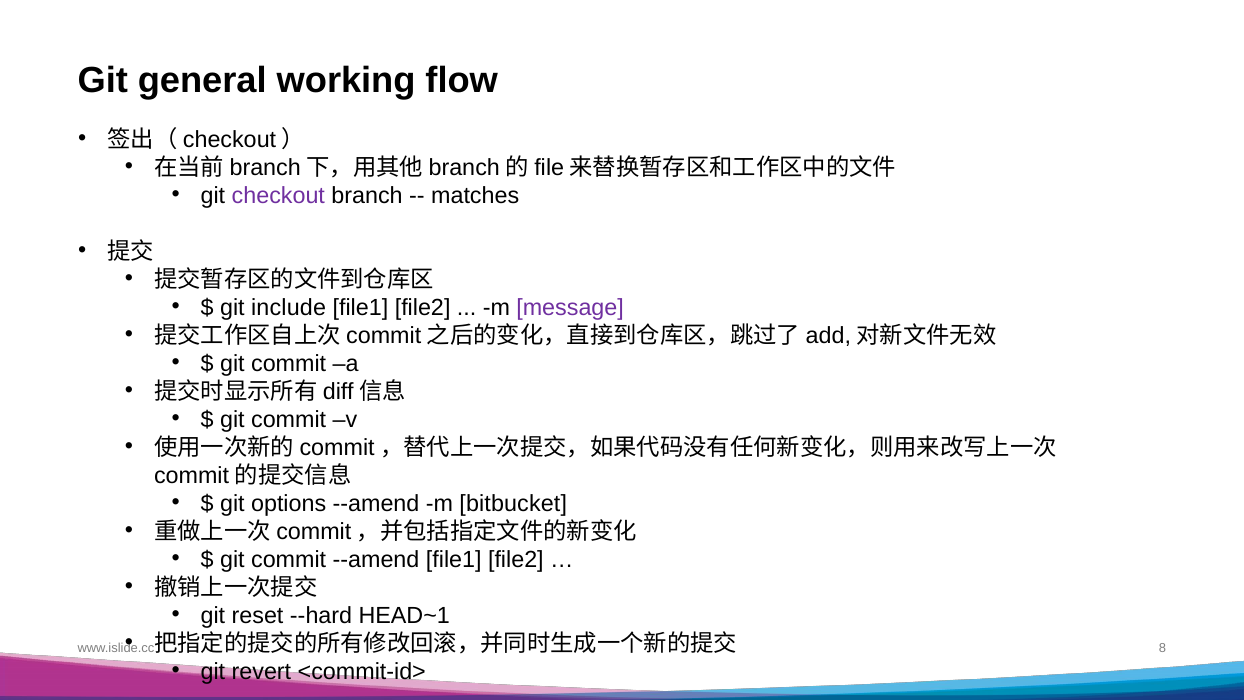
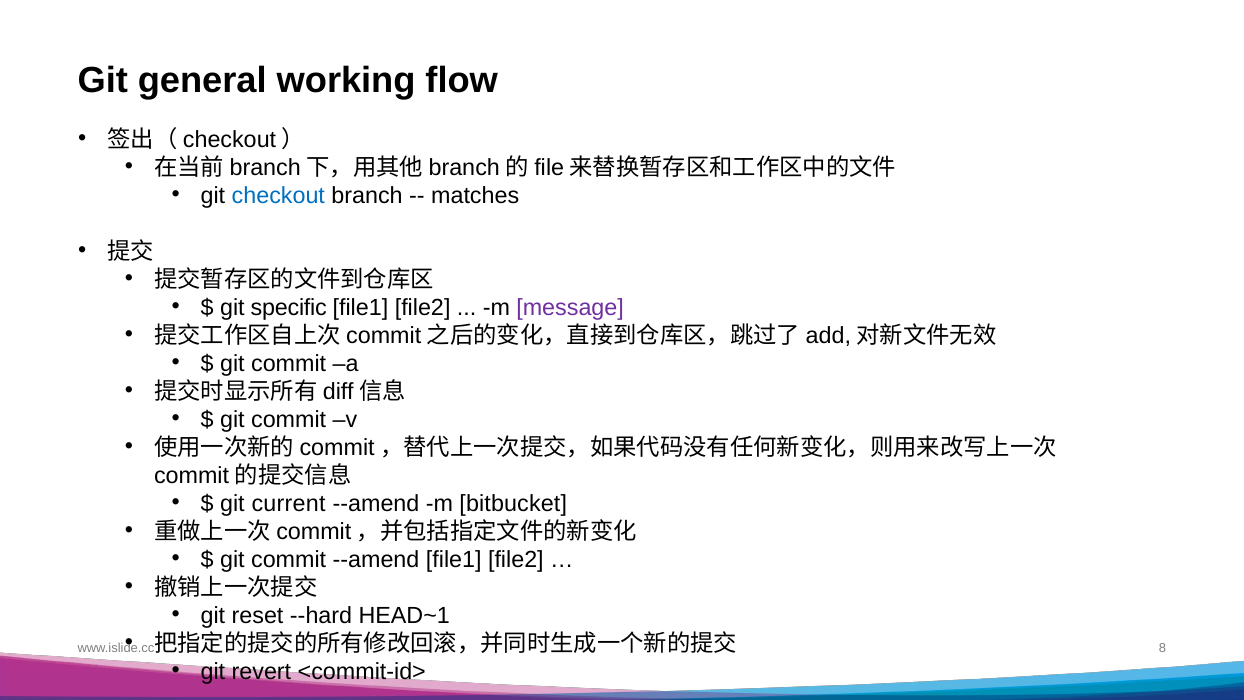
checkout colour: purple -> blue
include: include -> specific
options: options -> current
